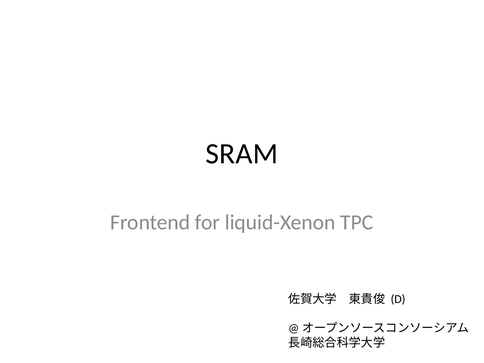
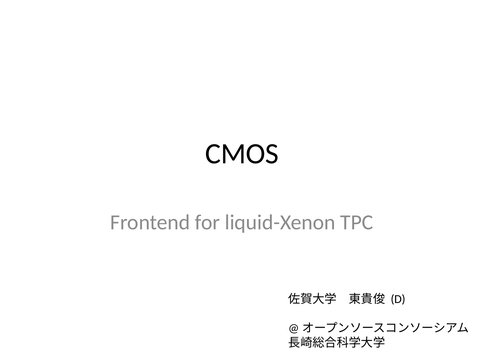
SRAM: SRAM -> CMOS
